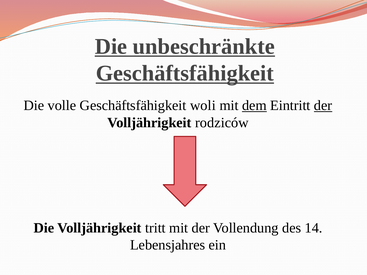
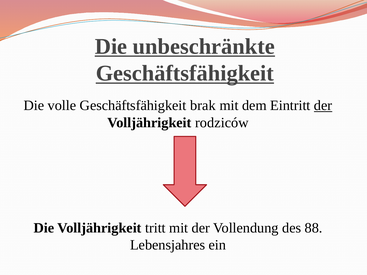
woli: woli -> brak
dem underline: present -> none
14: 14 -> 88
